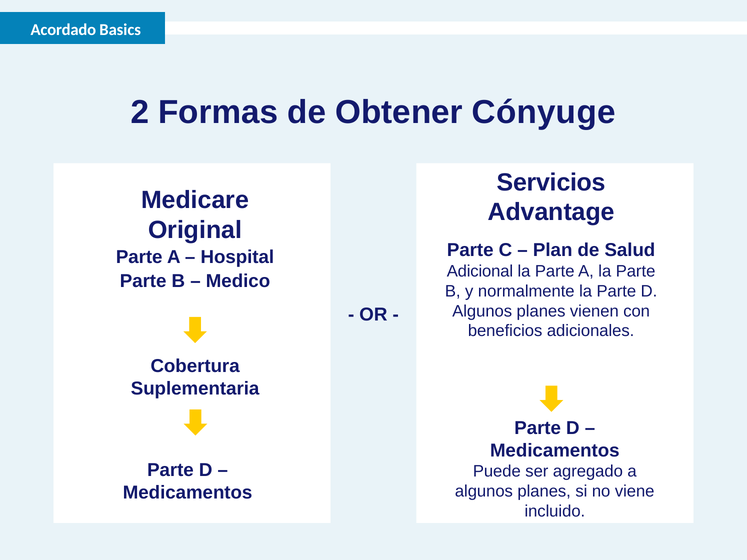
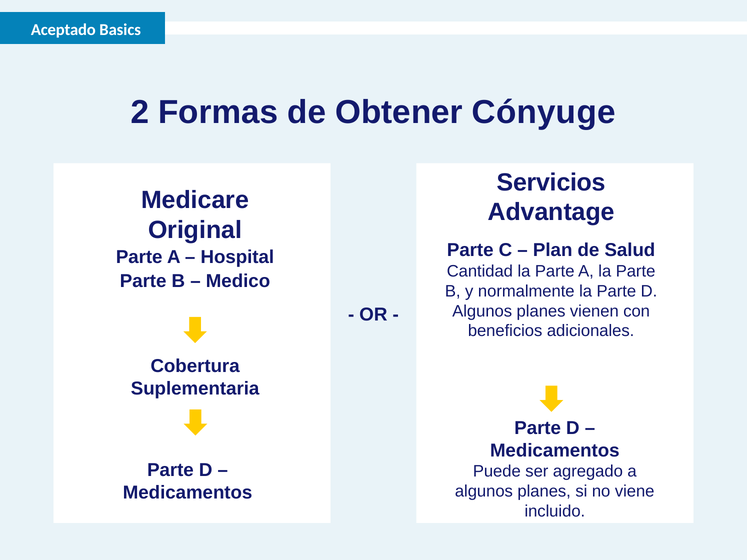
Acordado: Acordado -> Aceptado
Adicional: Adicional -> Cantidad
